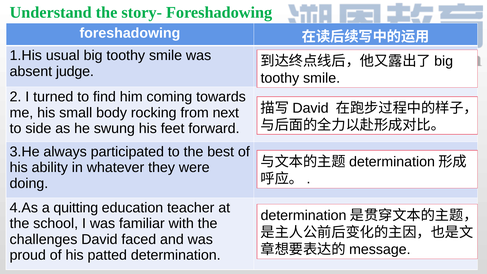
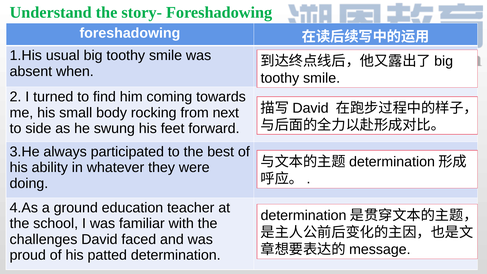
judge: judge -> when
quitting: quitting -> ground
